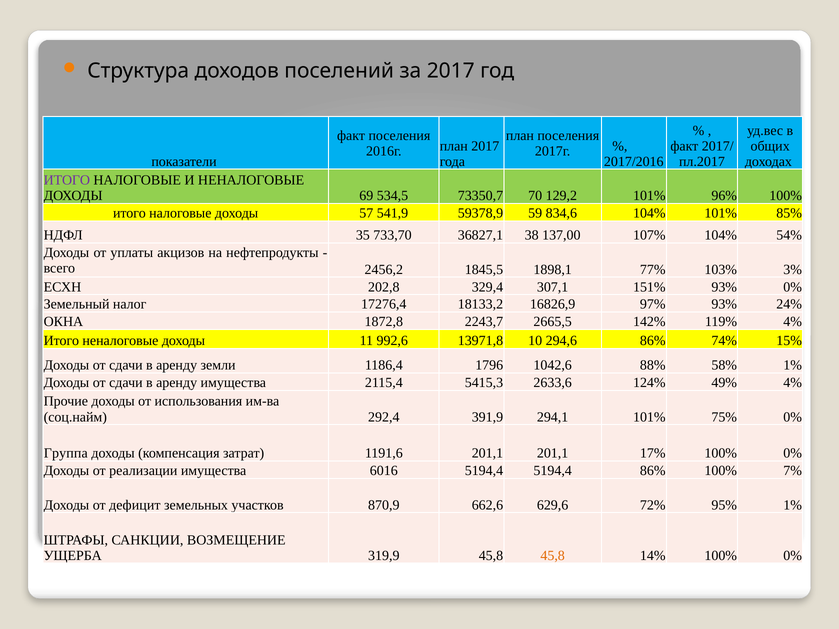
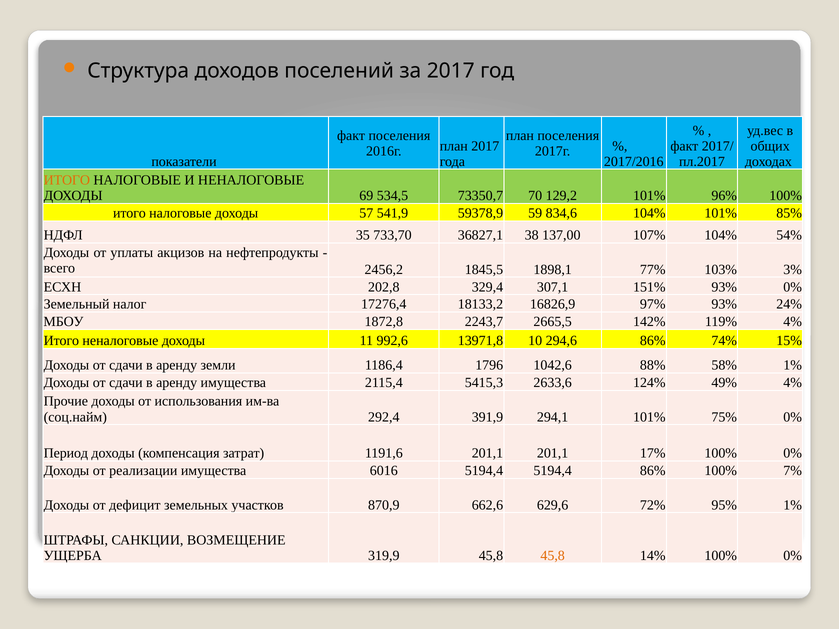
ИТОГО at (67, 180) colour: purple -> orange
ОКНА: ОКНА -> МБОУ
Группа: Группа -> Период
